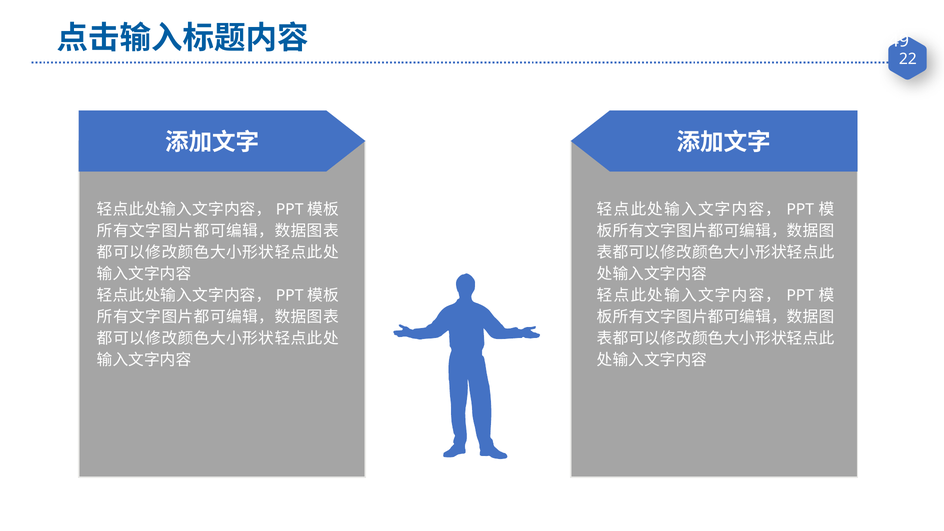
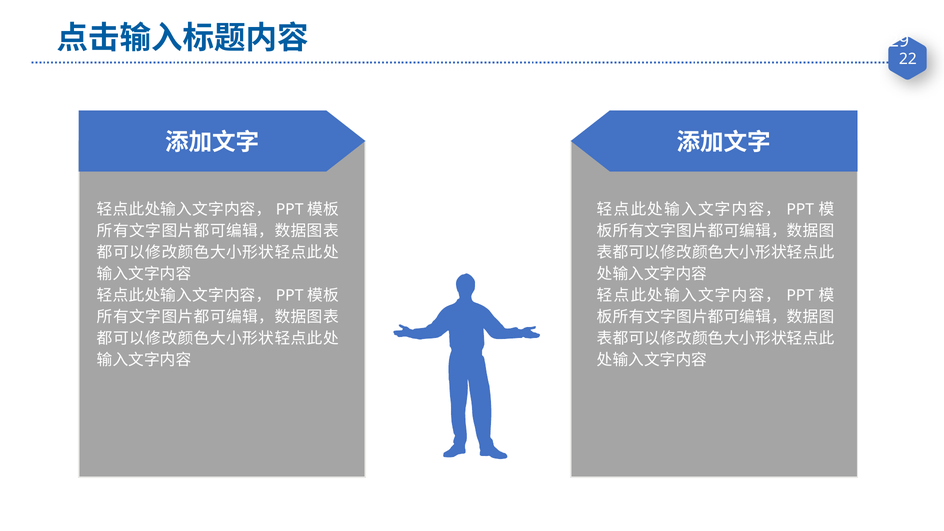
49: 49 -> 29
